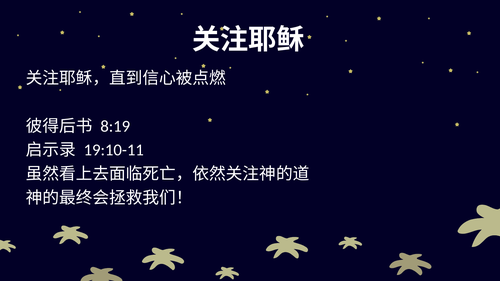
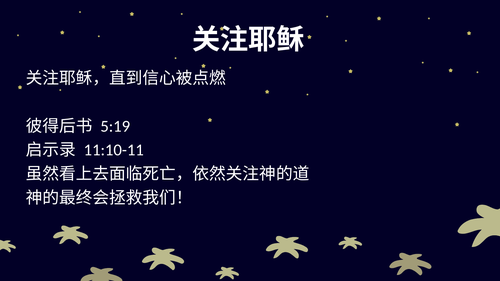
8:19: 8:19 -> 5:19
19:10-11: 19:10-11 -> 11:10-11
